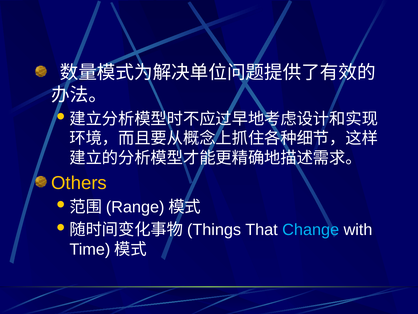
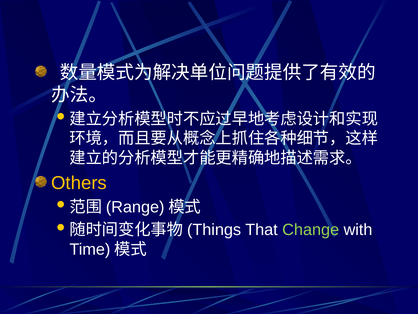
Change colour: light blue -> light green
